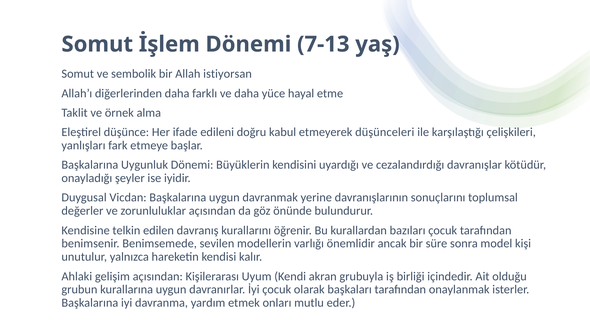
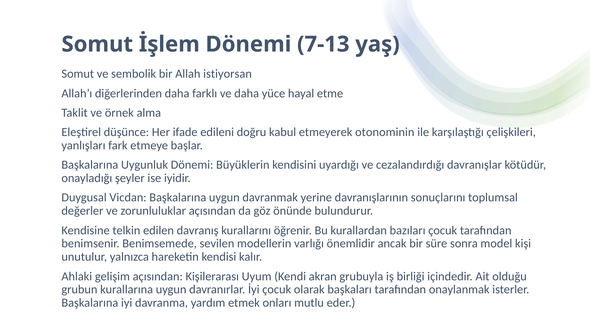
düşünceleri: düşünceleri -> otonominin
